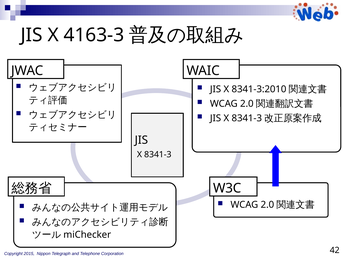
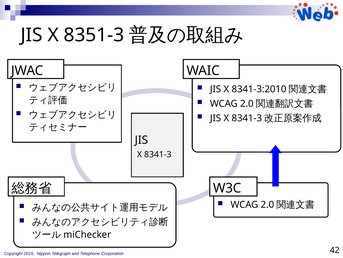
4163-3: 4163-3 -> 8351-3
